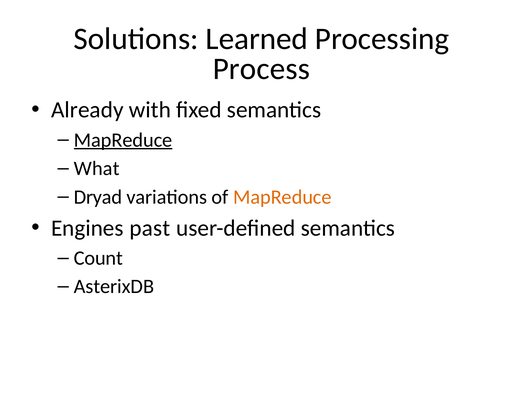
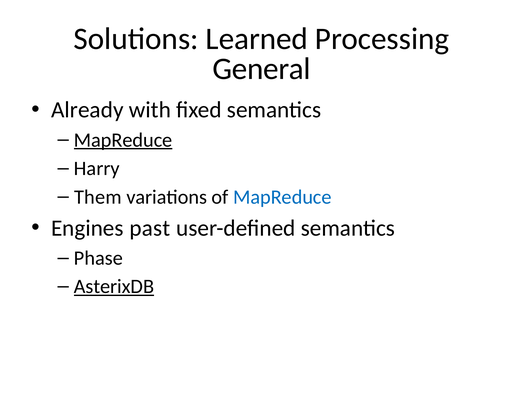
Process: Process -> General
What: What -> Harry
Dryad: Dryad -> Them
MapReduce at (282, 197) colour: orange -> blue
Count: Count -> Phase
AsterixDB underline: none -> present
